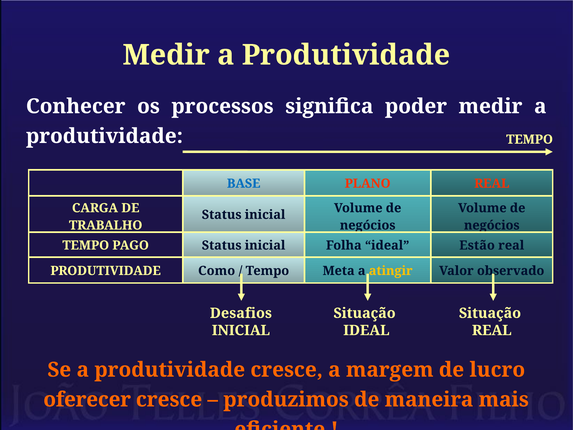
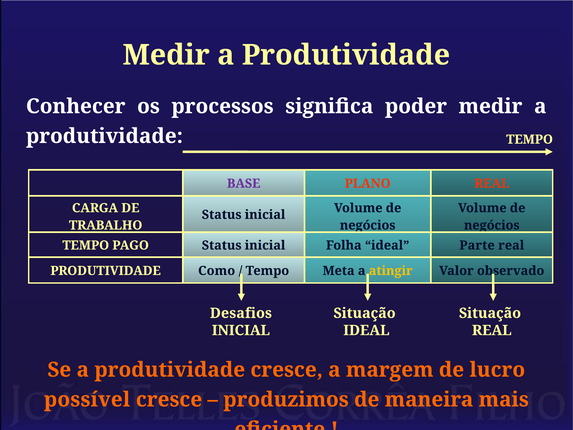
BASE colour: blue -> purple
Estão: Estão -> Parte
oferecer: oferecer -> possível
